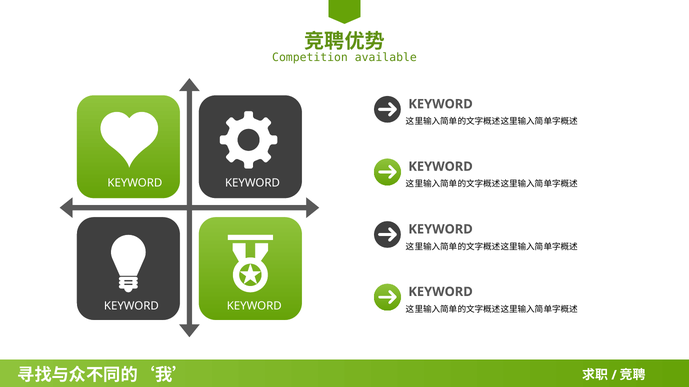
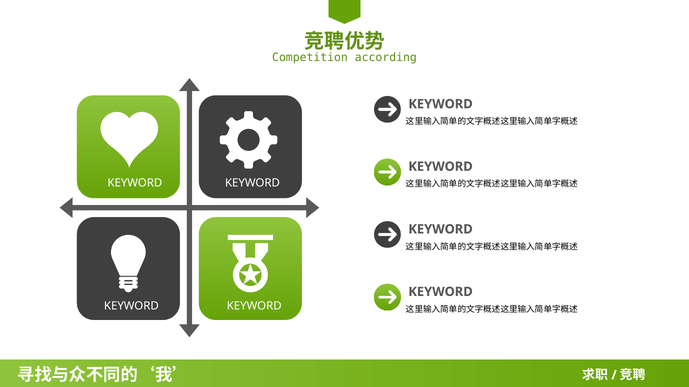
available: available -> according
